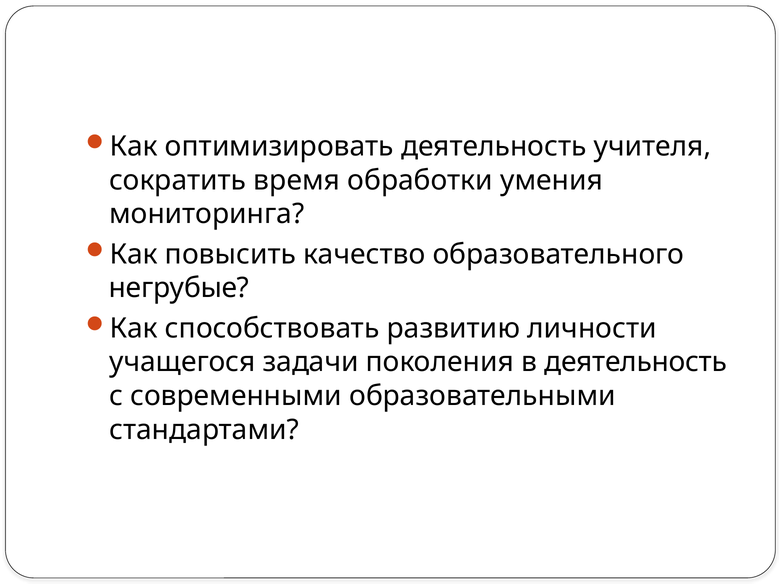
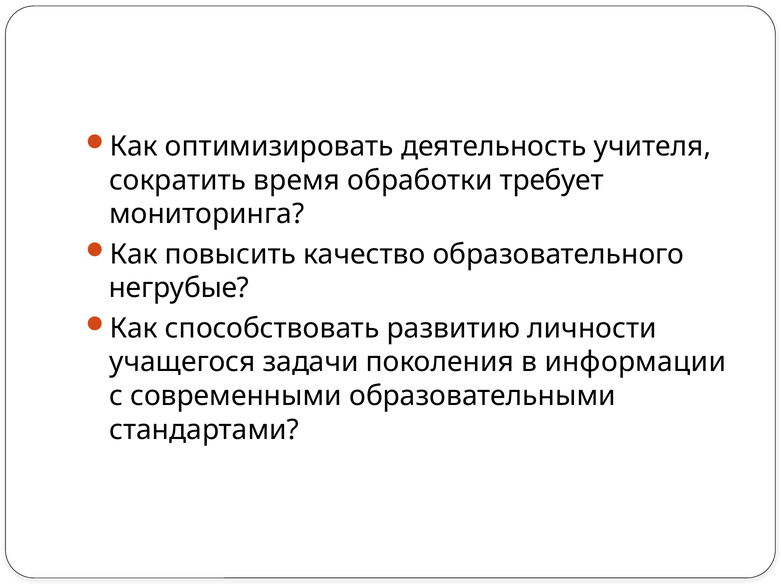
умения: умения -> требует
в деятельность: деятельность -> информации
